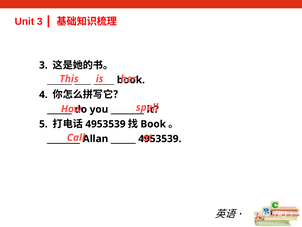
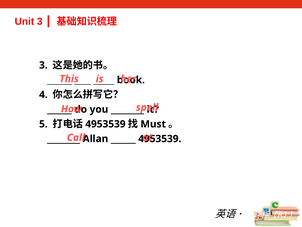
Book at (153, 124): Book -> Must
